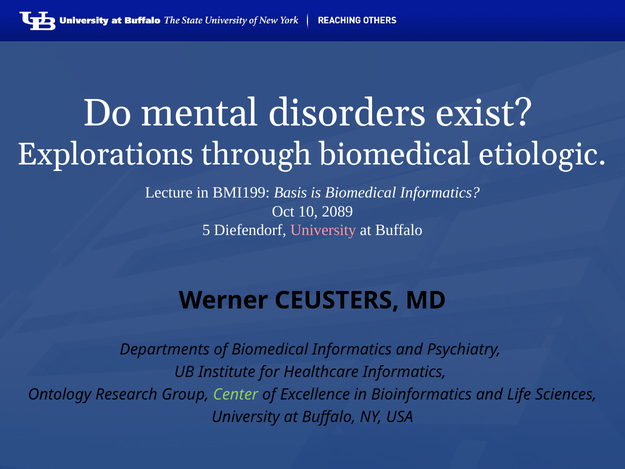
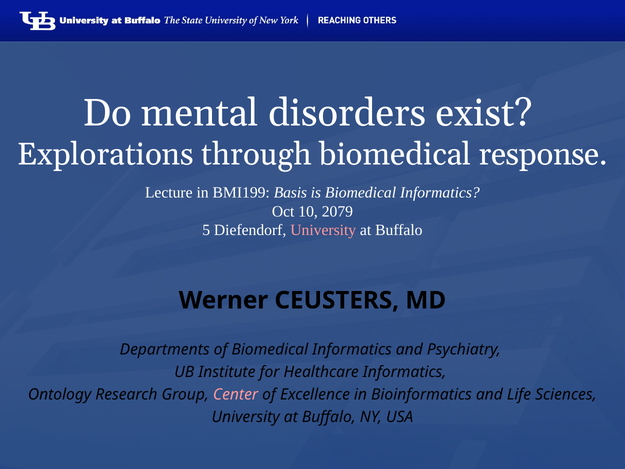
etiologic: etiologic -> response
2089: 2089 -> 2079
Center colour: light green -> pink
